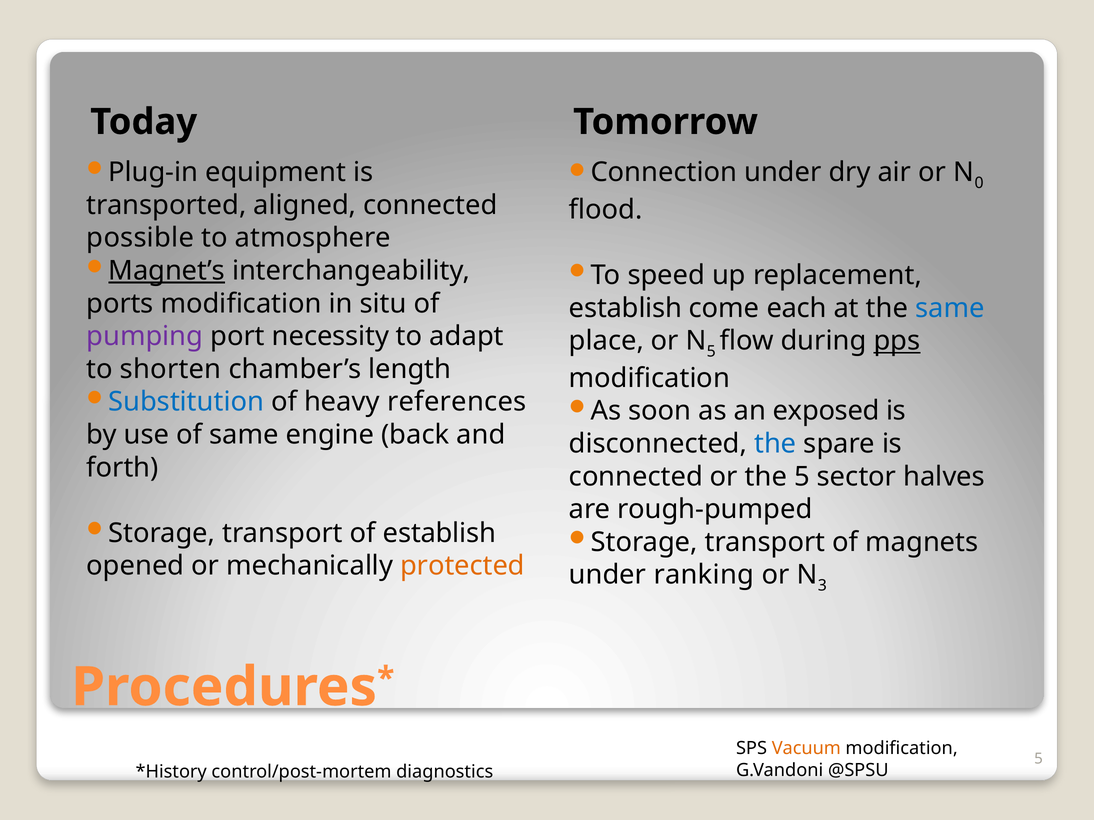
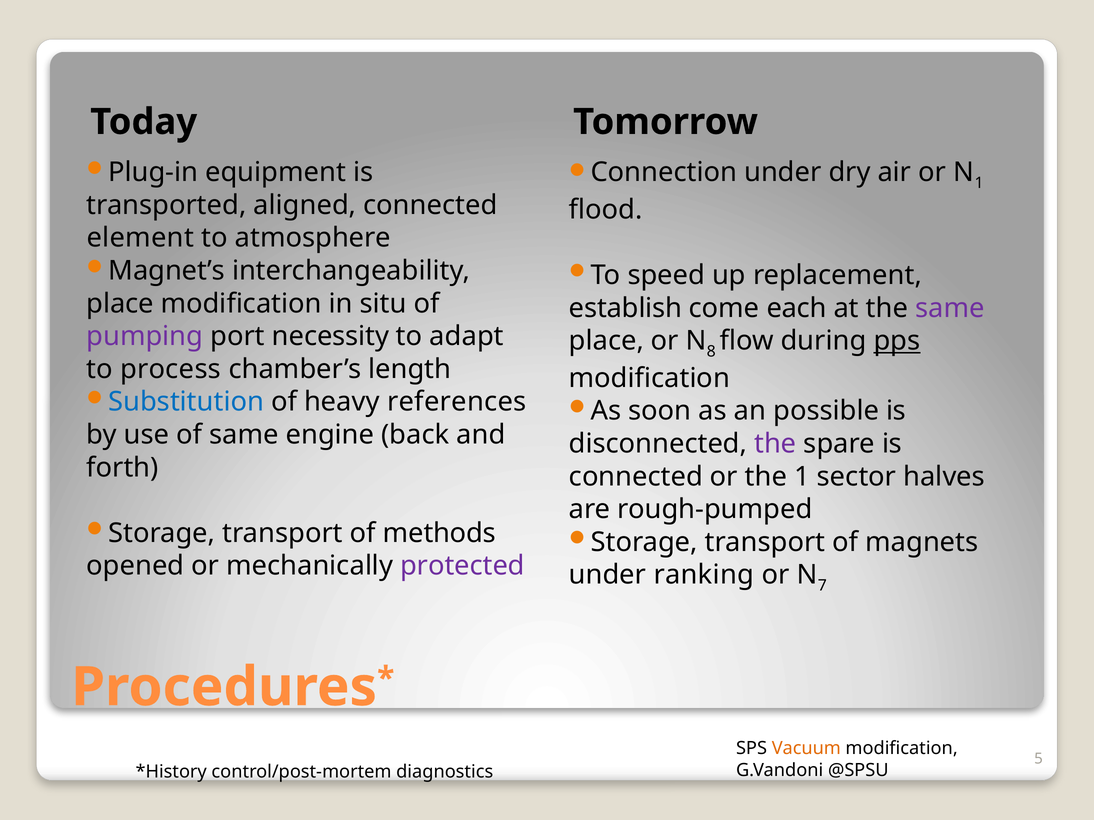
0 at (979, 183): 0 -> 1
possible: possible -> element
Magnet’s underline: present -> none
ports at (120, 304): ports -> place
same at (950, 308) colour: blue -> purple
5 at (711, 352): 5 -> 8
shorten: shorten -> process
exposed: exposed -> possible
the at (775, 444) colour: blue -> purple
the 5: 5 -> 1
of establish: establish -> methods
protected colour: orange -> purple
3: 3 -> 7
